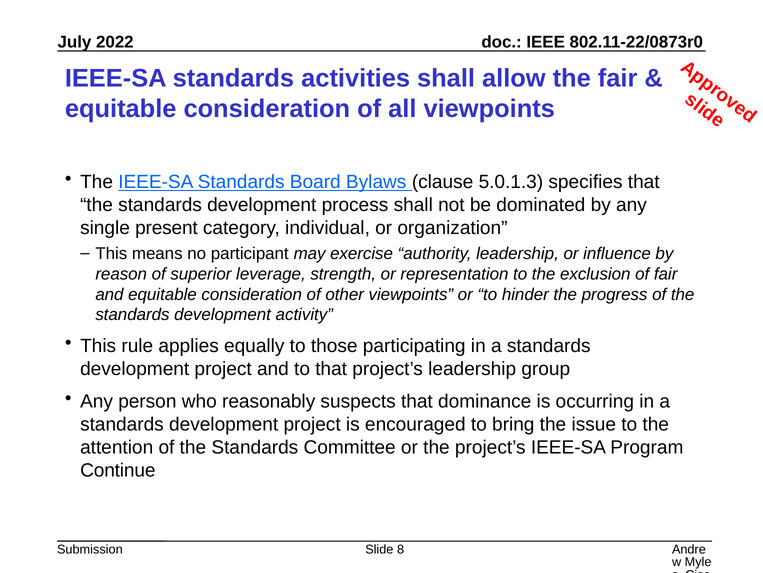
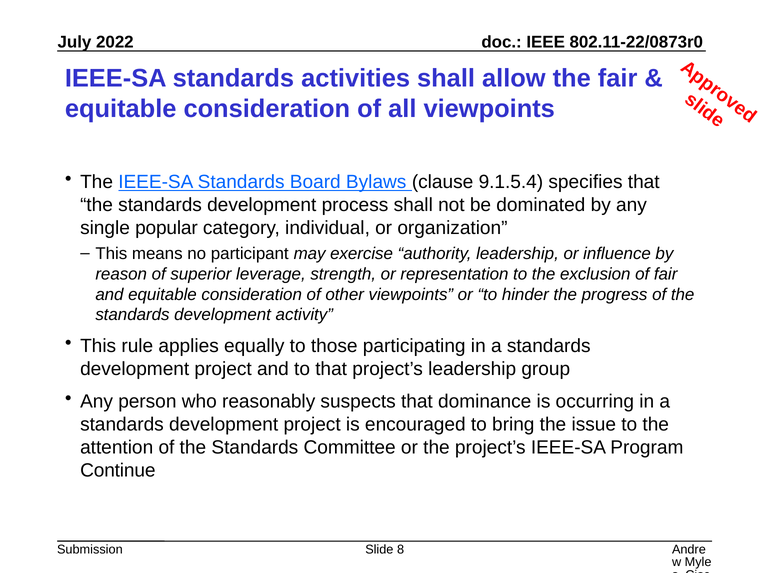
5.0.1.3: 5.0.1.3 -> 9.1.5.4
present: present -> popular
